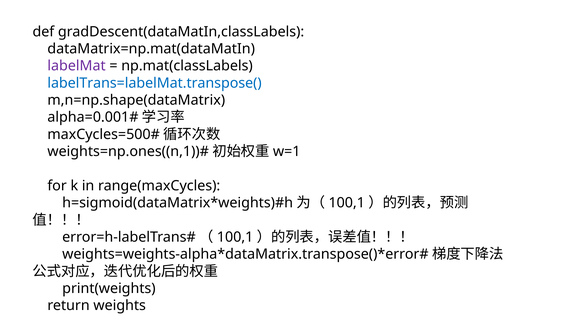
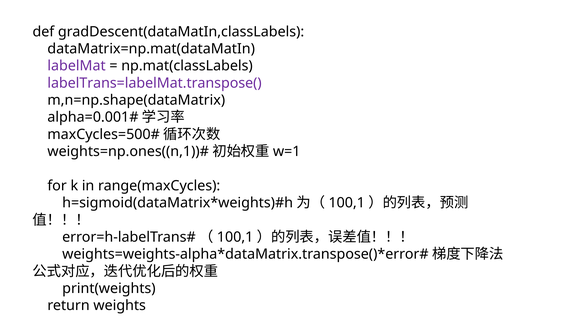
labelTrans=labelMat.transpose( colour: blue -> purple
